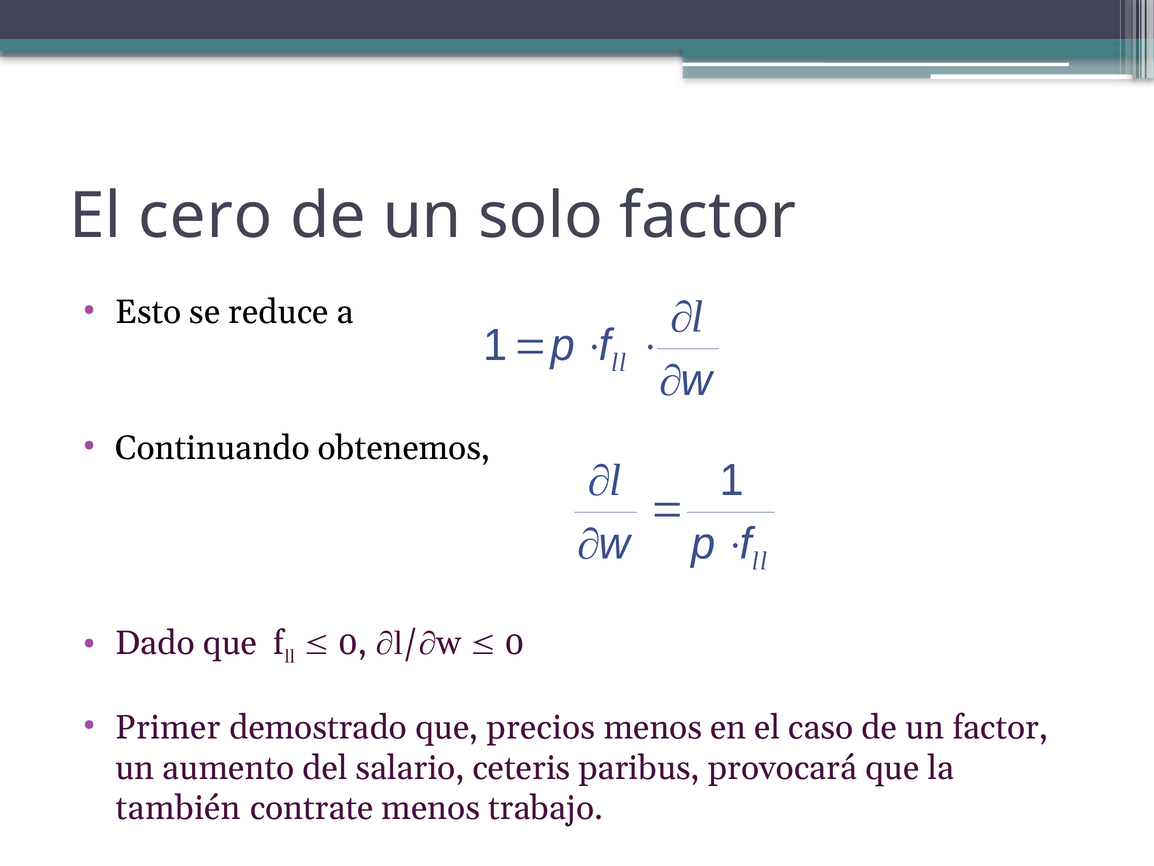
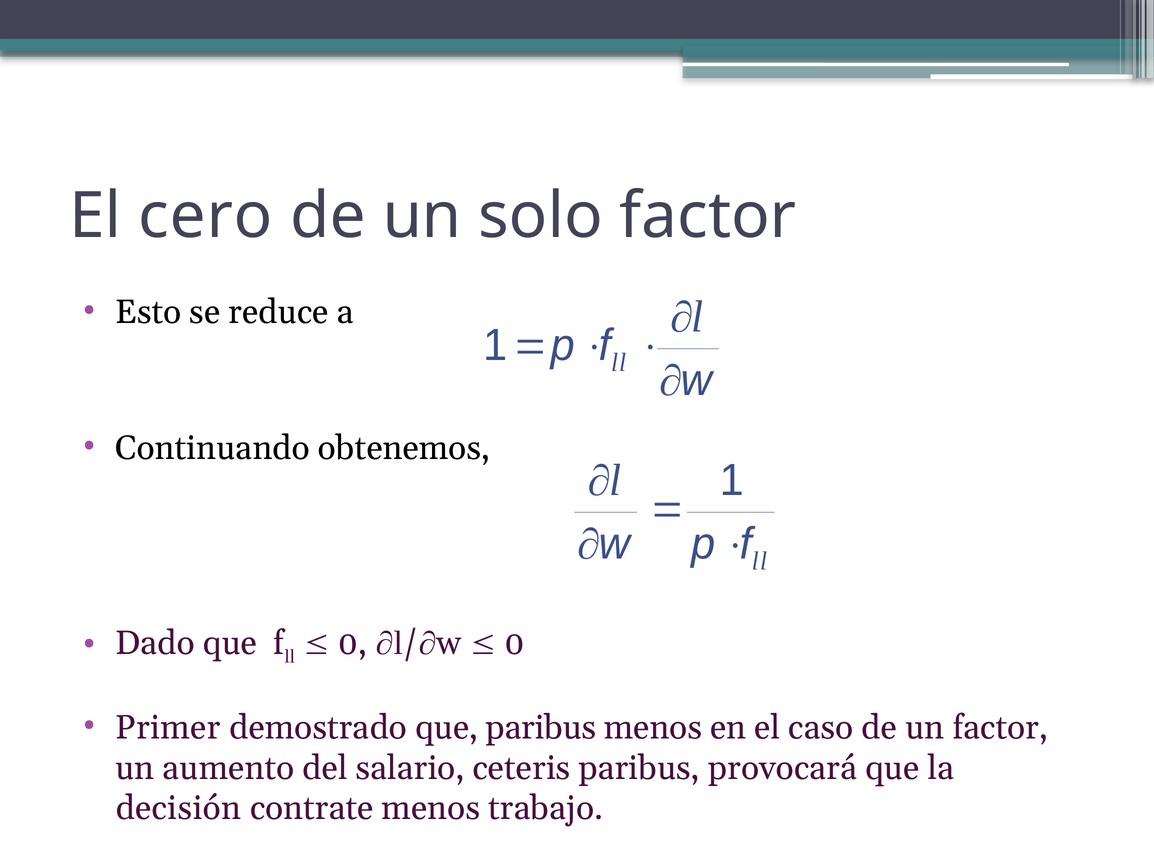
que precios: precios -> paribus
también: también -> decisión
